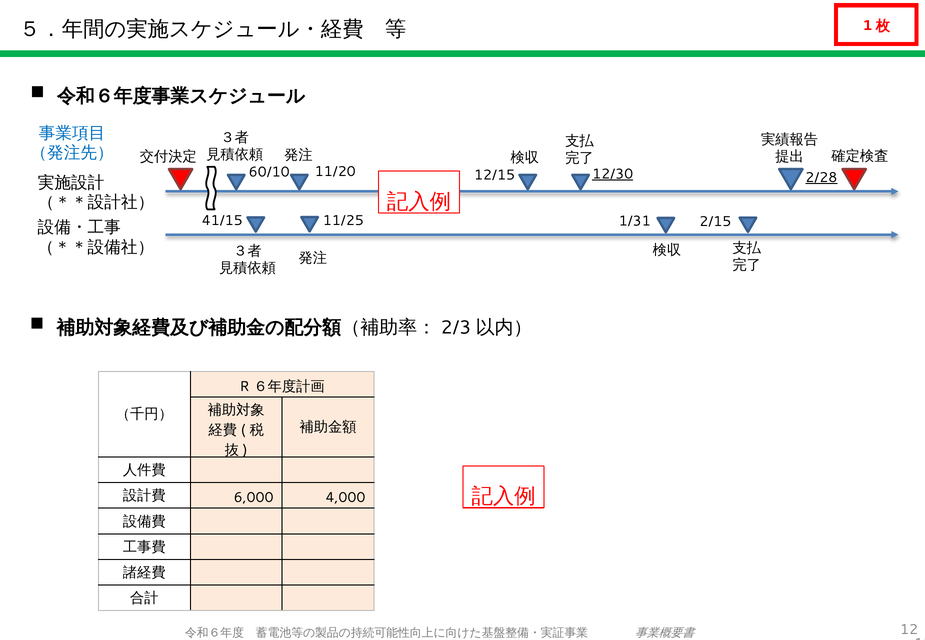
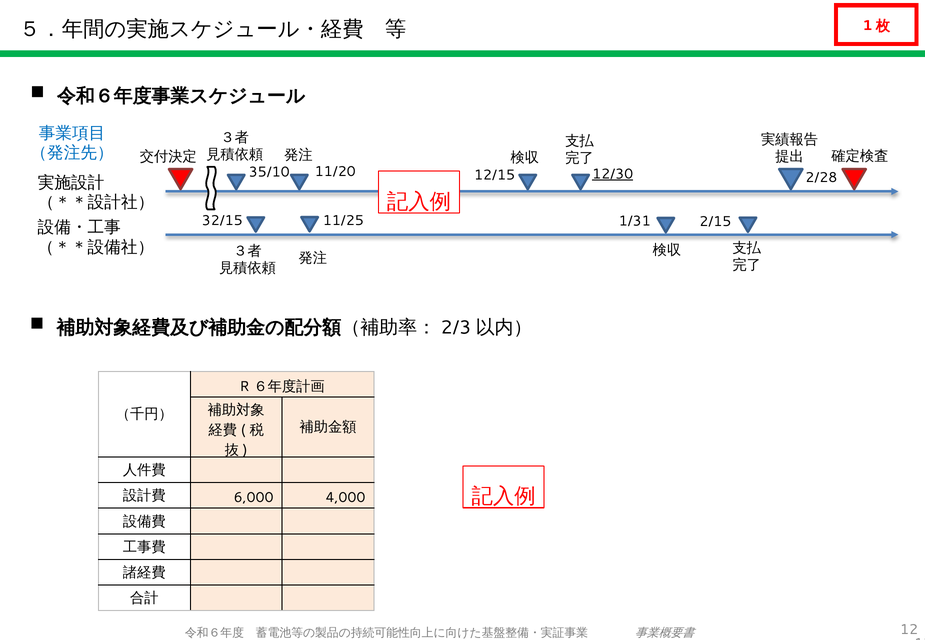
60/10: 60/10 -> 35/10
2/28 underline: present -> none
41/15: 41/15 -> 32/15
